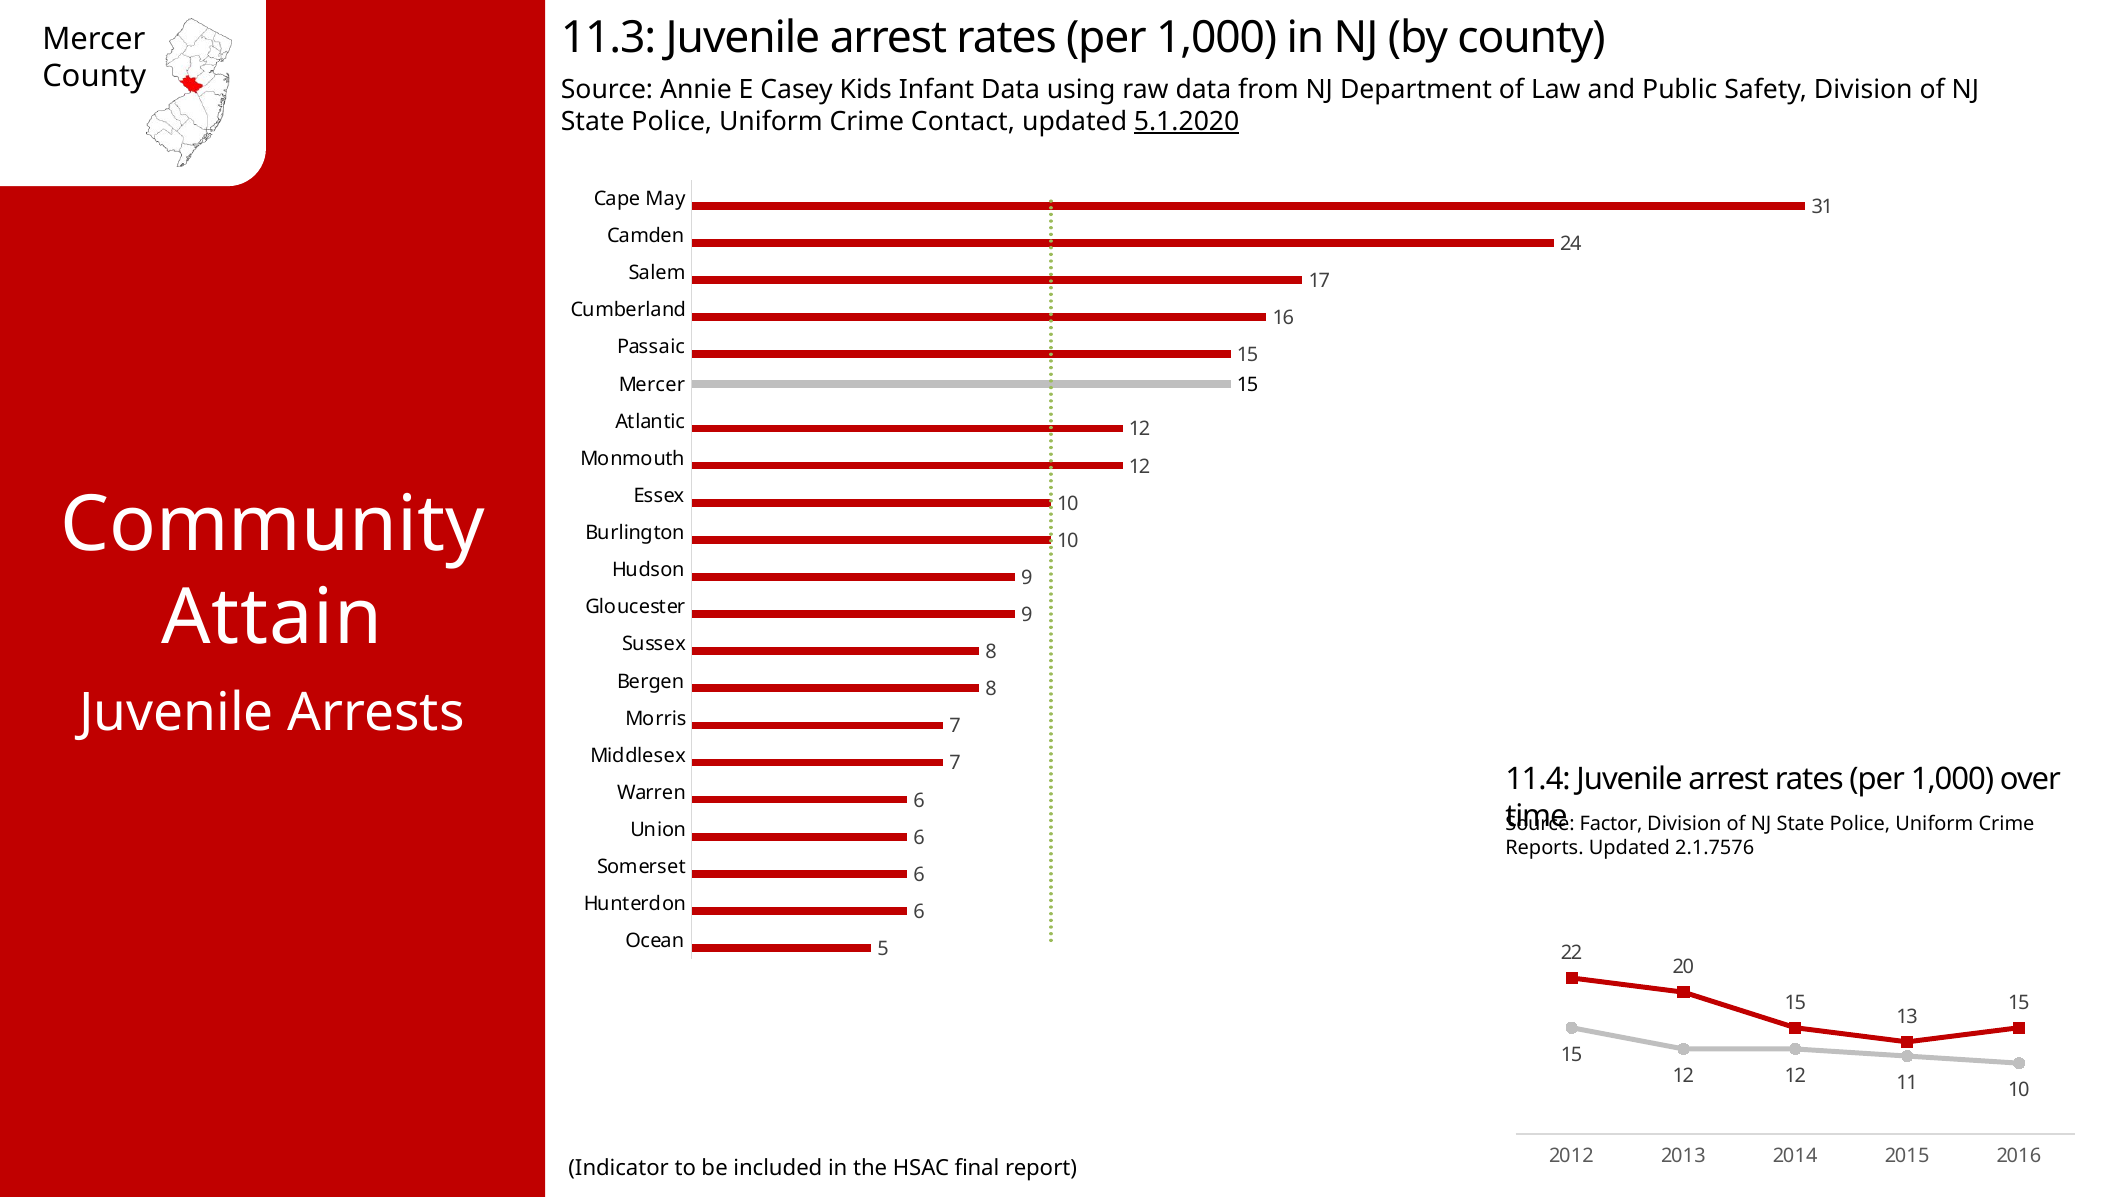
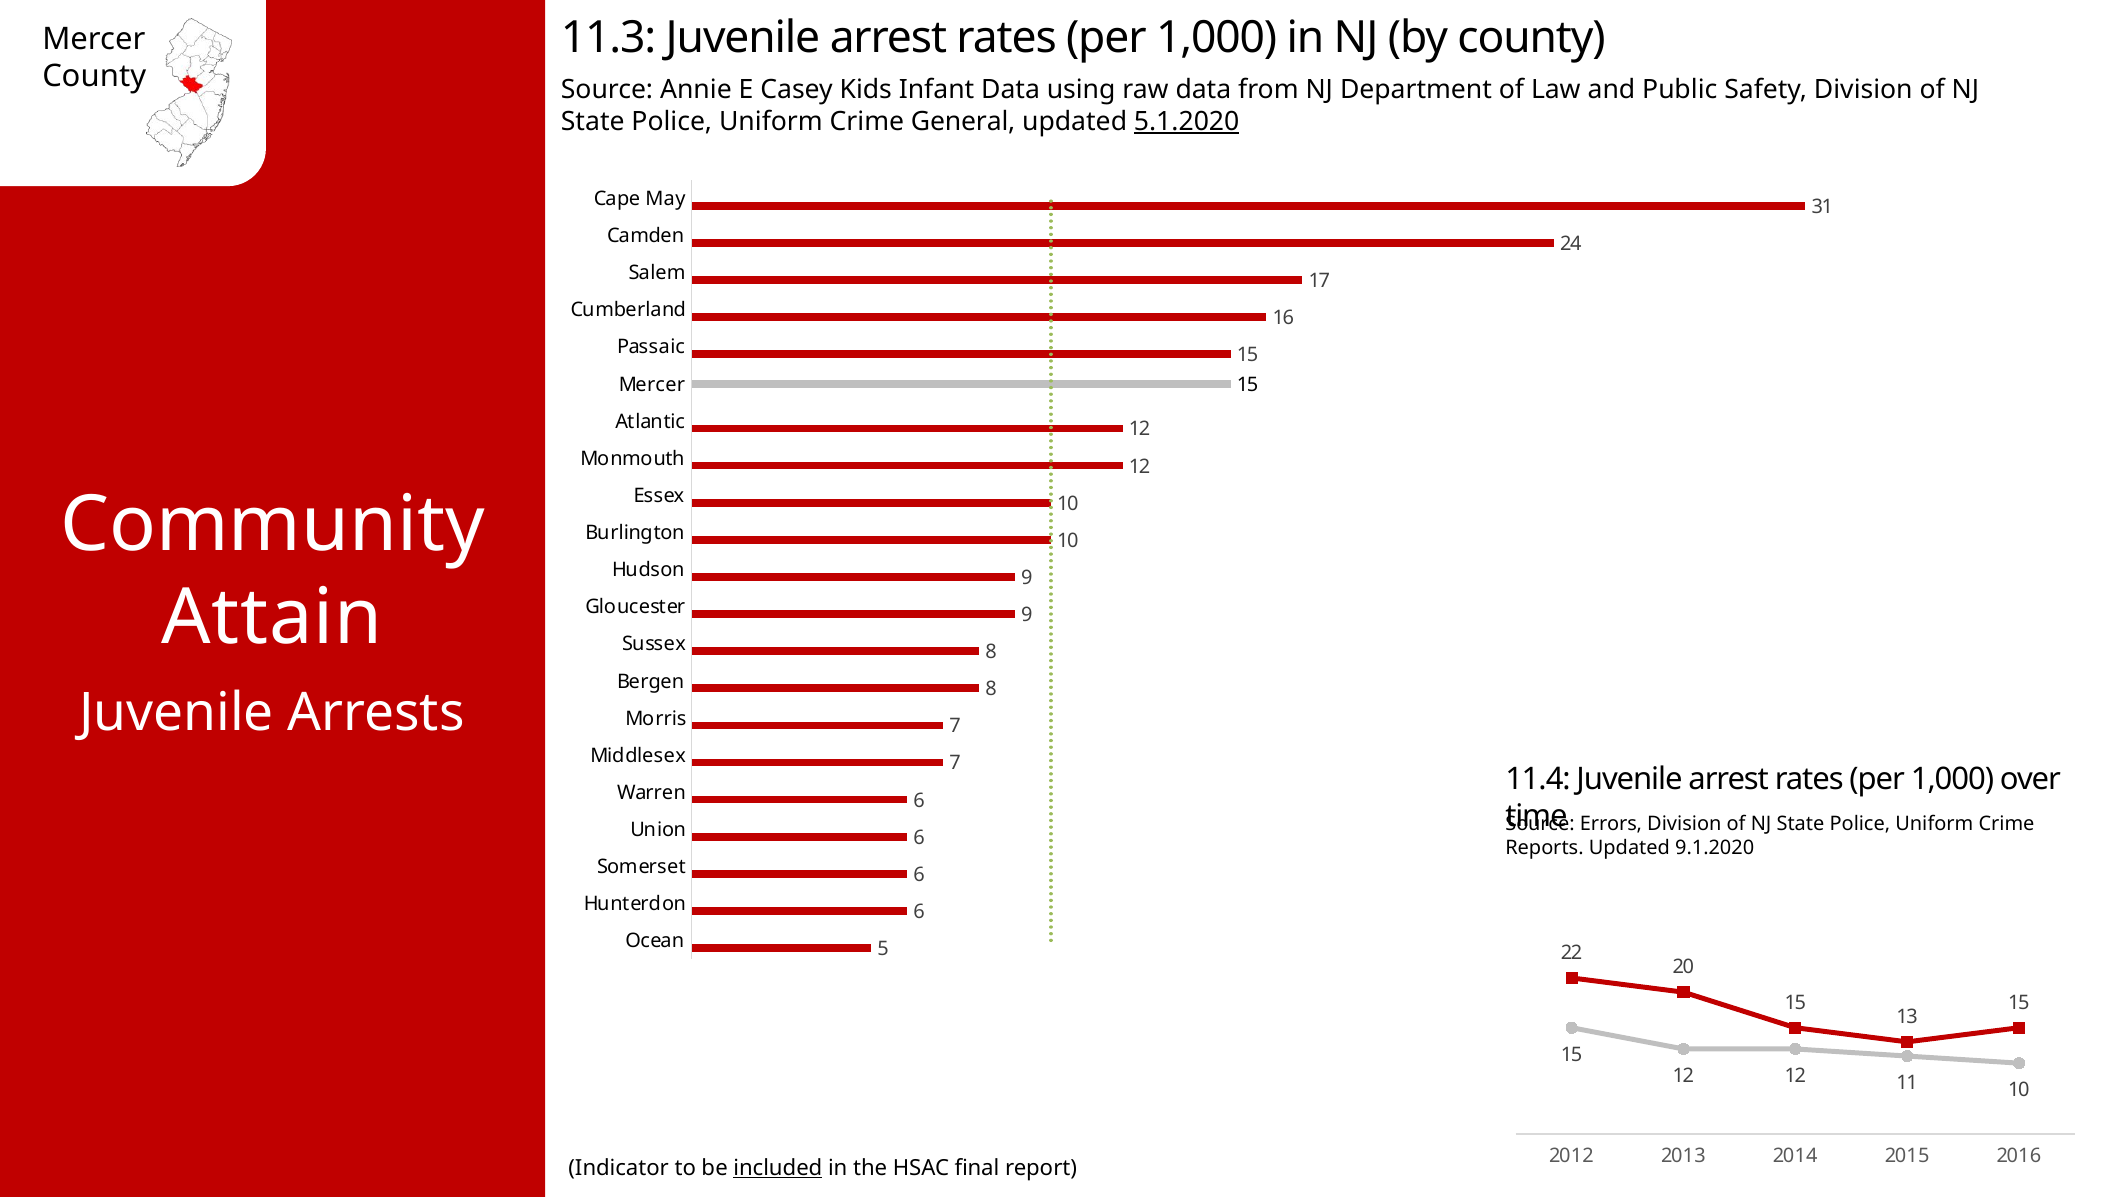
Contact: Contact -> General
Factor: Factor -> Errors
2.1.7576: 2.1.7576 -> 9.1.2020
included underline: none -> present
